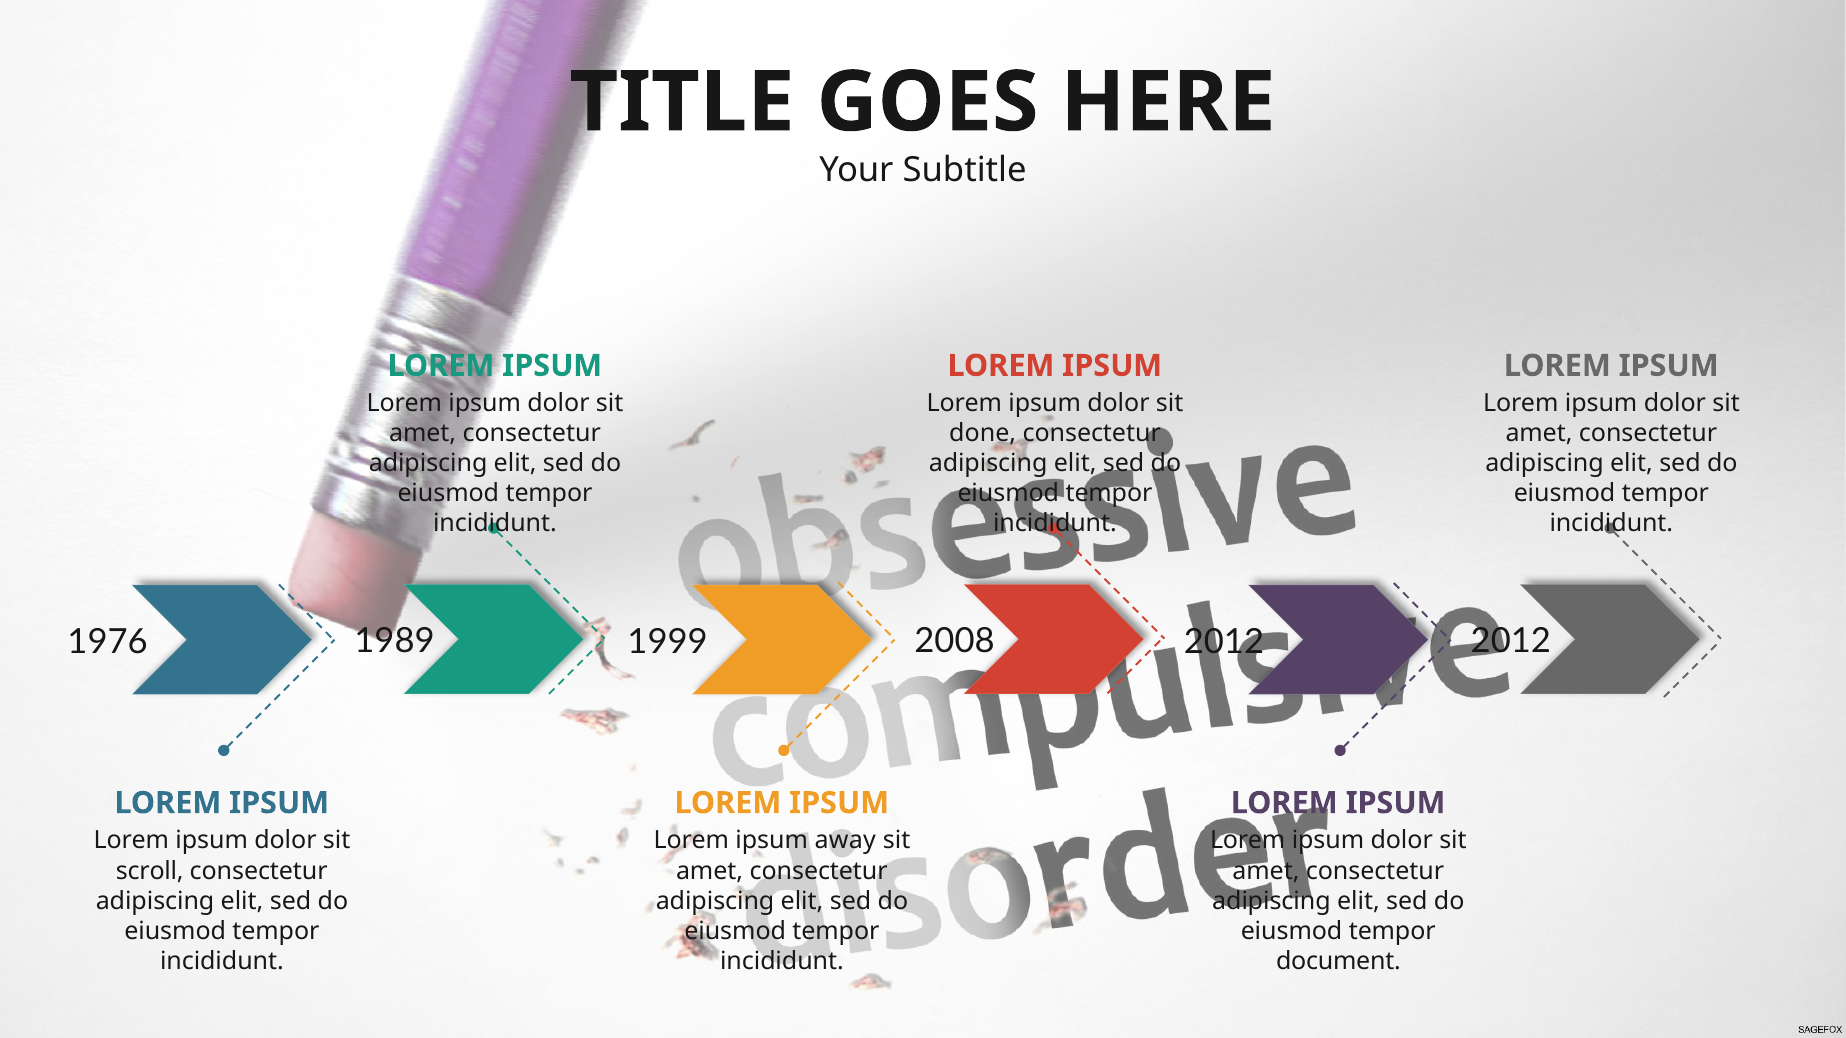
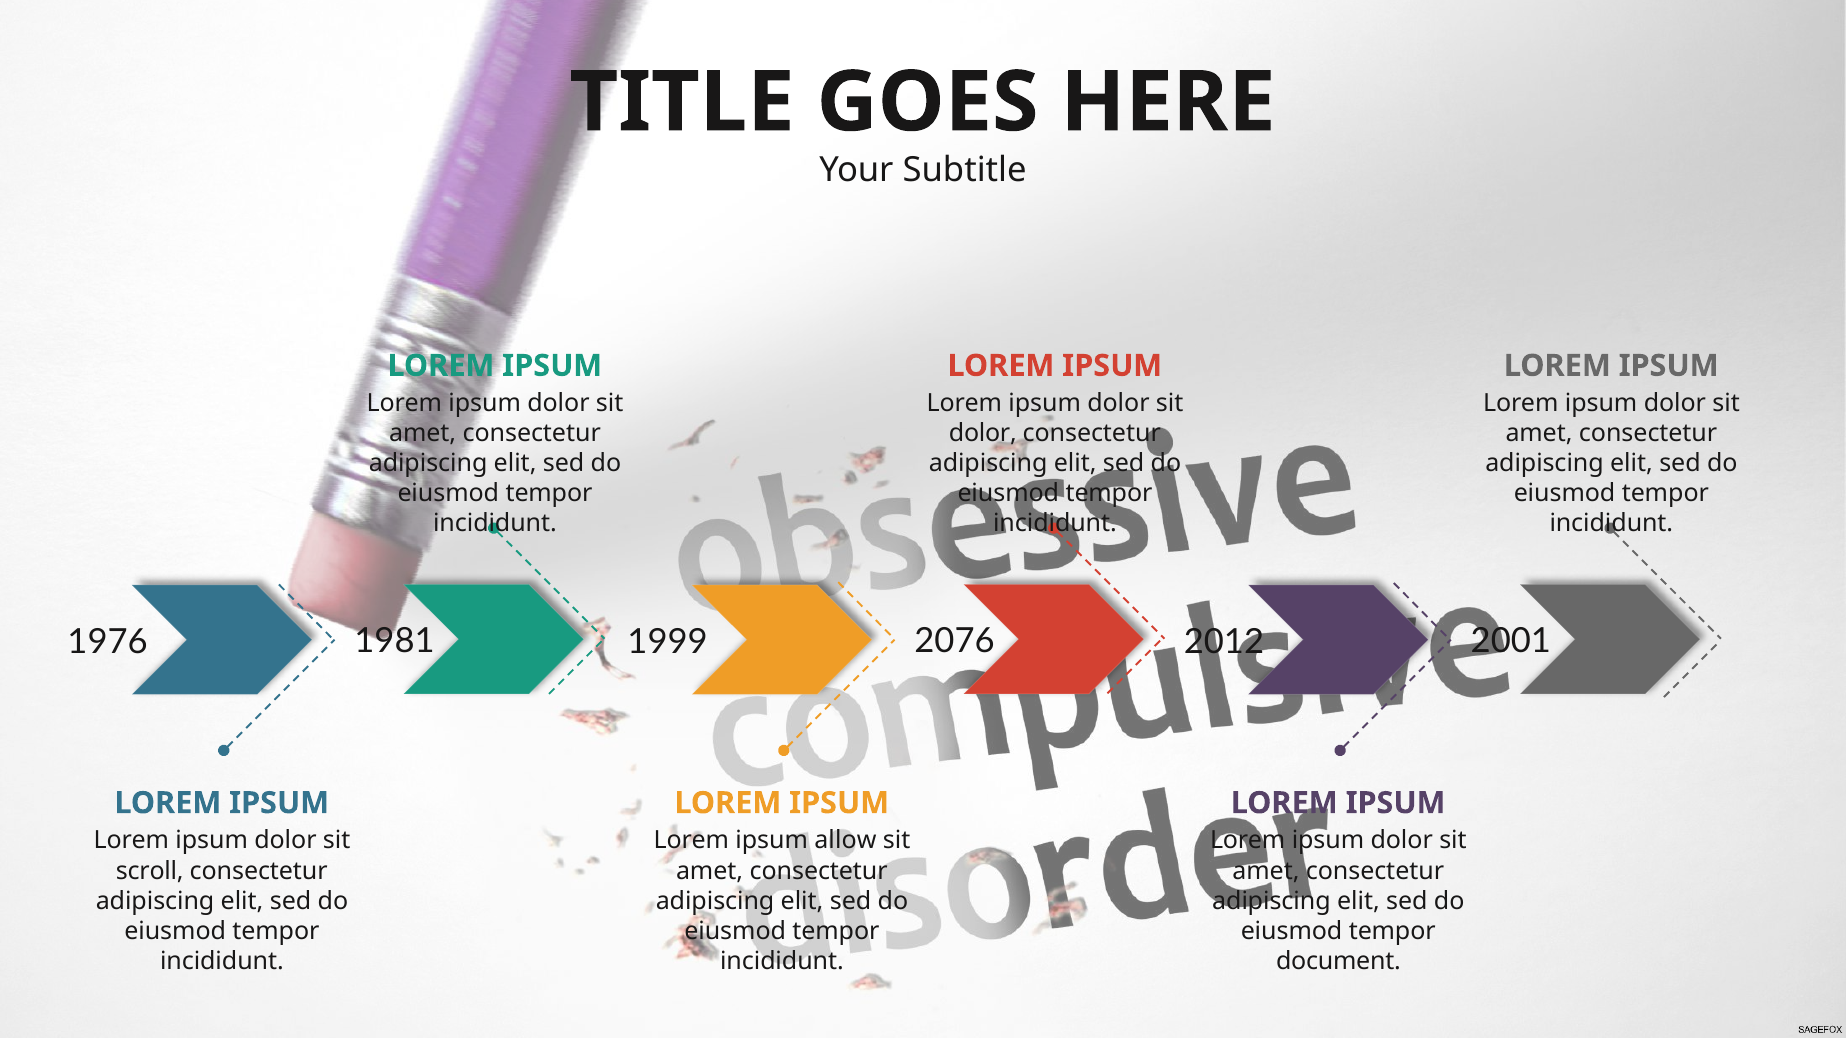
done at (983, 434): done -> dolor
1989: 1989 -> 1981
2008: 2008 -> 2076
2012 2012: 2012 -> 2001
away: away -> allow
